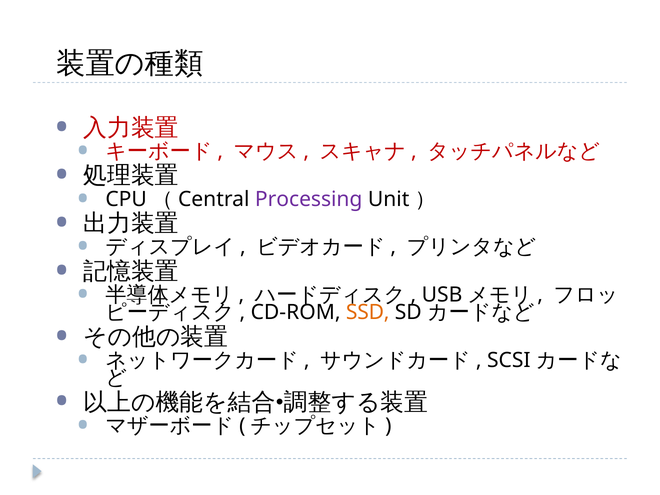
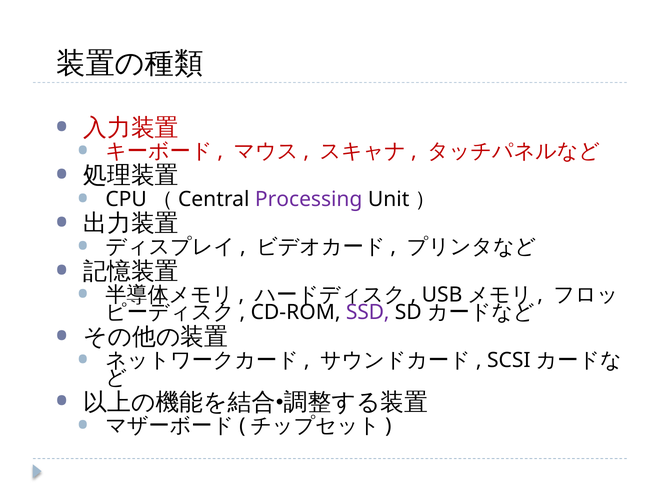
SSD colour: orange -> purple
